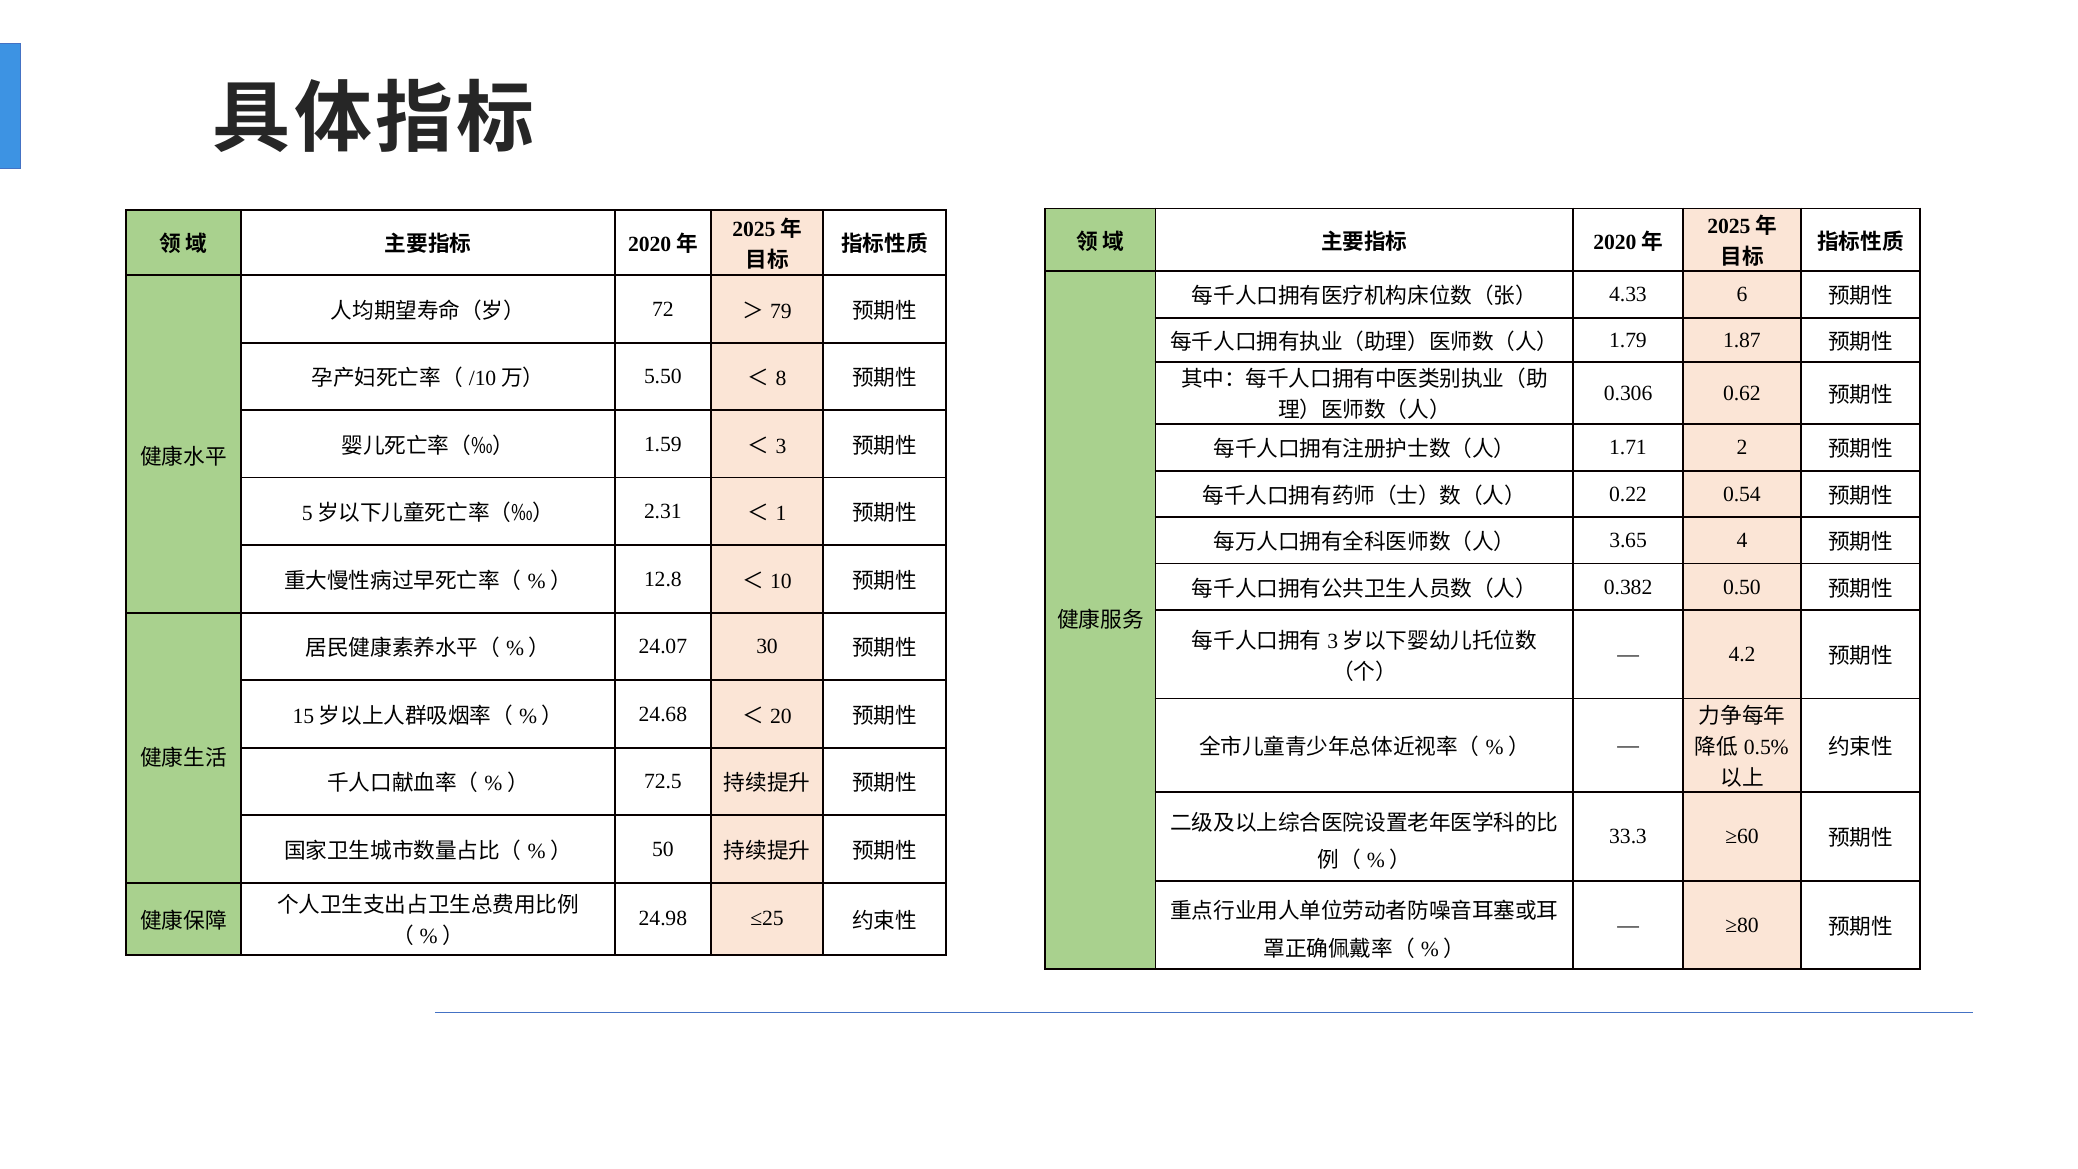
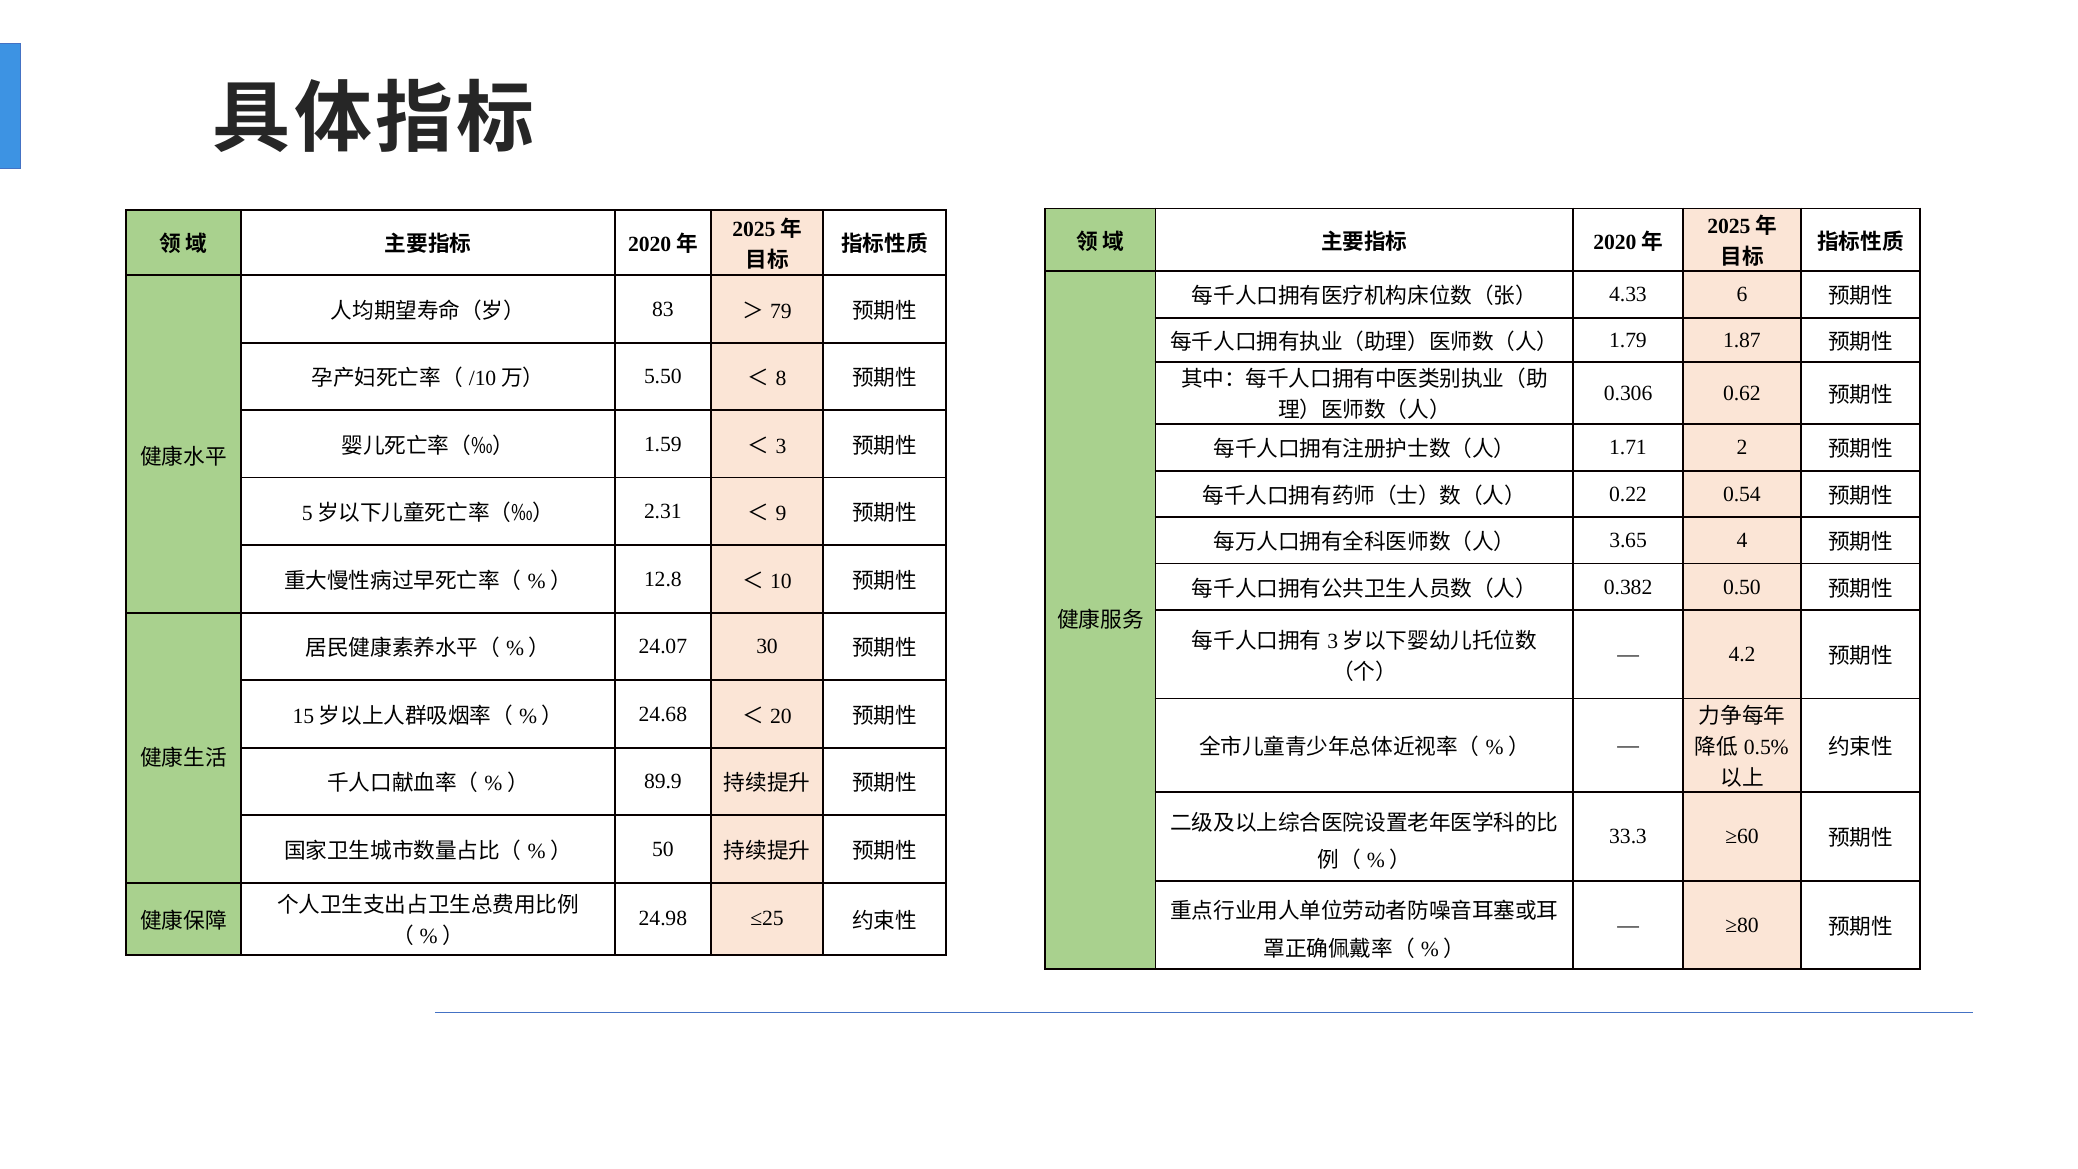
72: 72 -> 83
1: 1 -> 9
72.5: 72.5 -> 89.9
